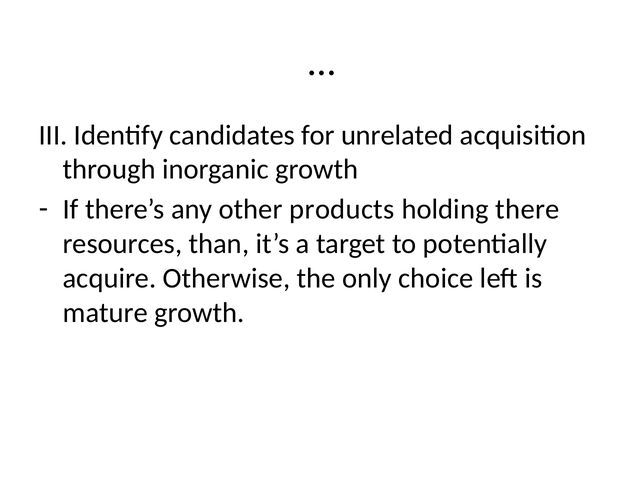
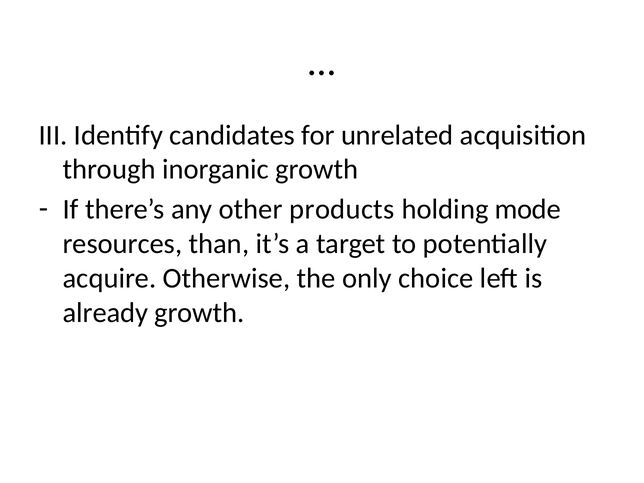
there: there -> mode
mature: mature -> already
